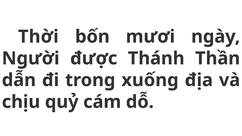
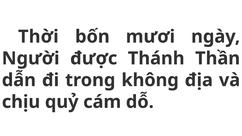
xuống: xuống -> không
